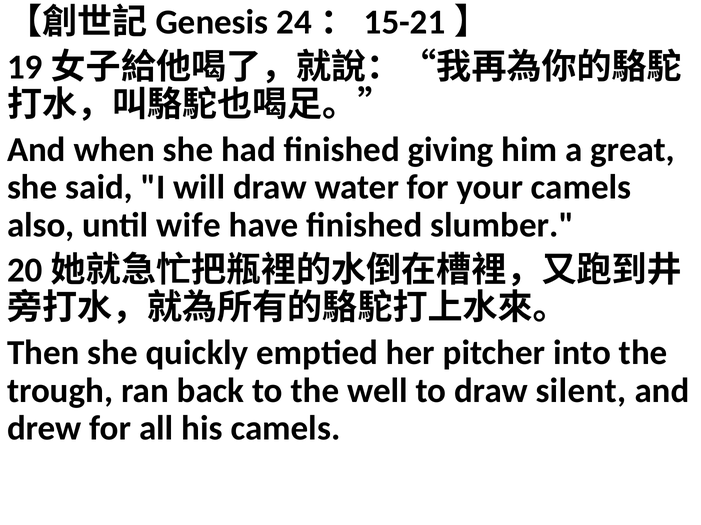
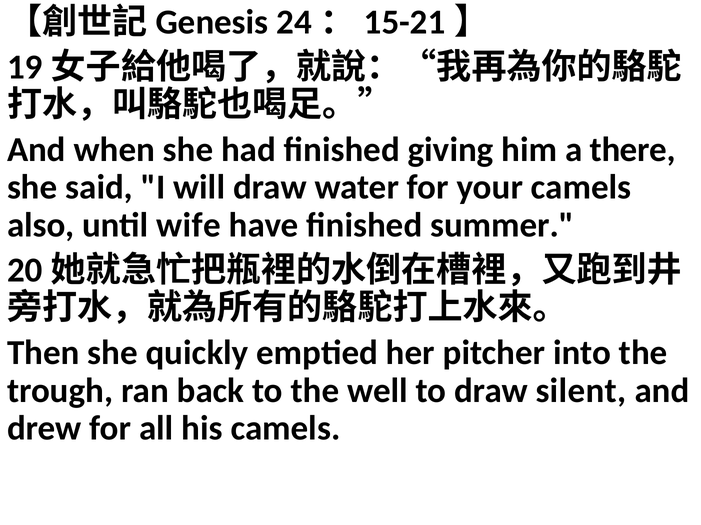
great: great -> there
slumber: slumber -> summer
